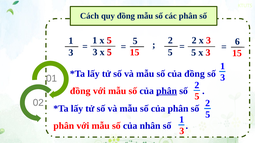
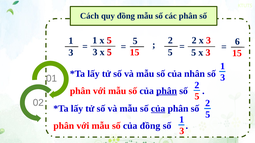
của đồng: đồng -> nhân
đồng at (80, 91): đồng -> phân
của at (158, 109) underline: none -> present
của nhân: nhân -> đồng
